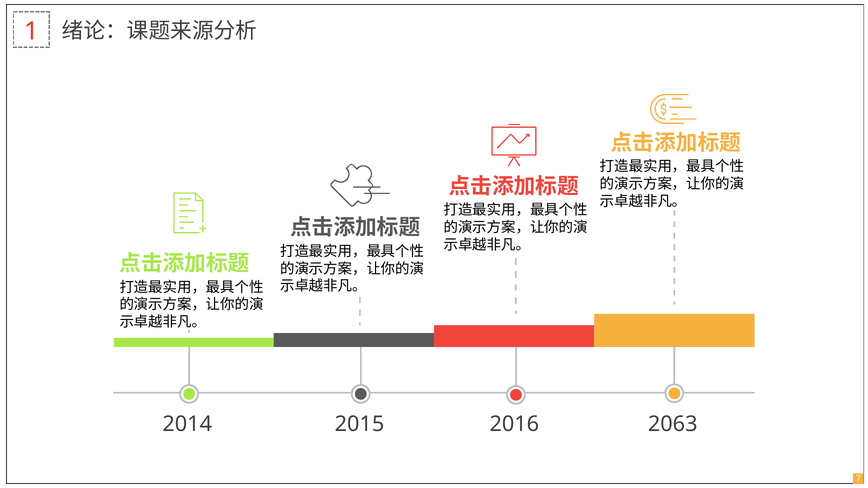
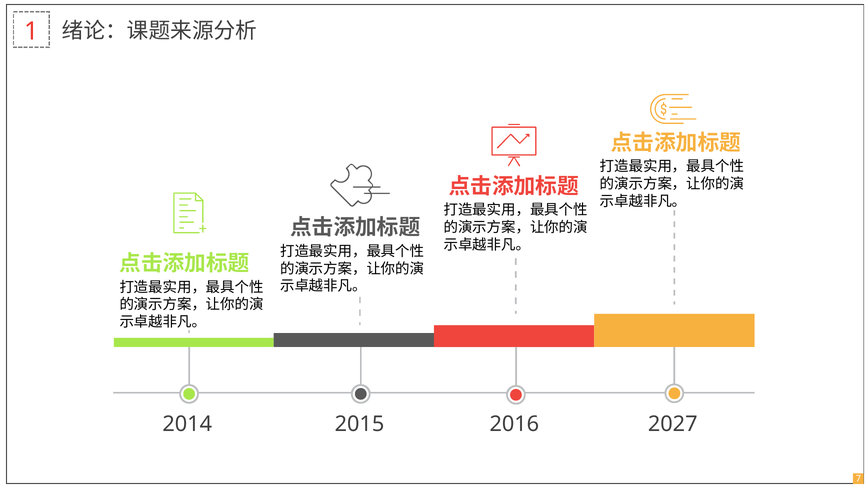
2063: 2063 -> 2027
